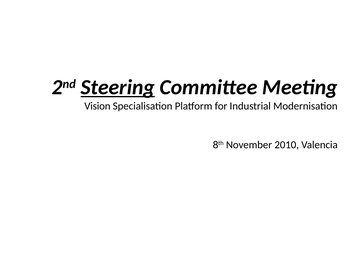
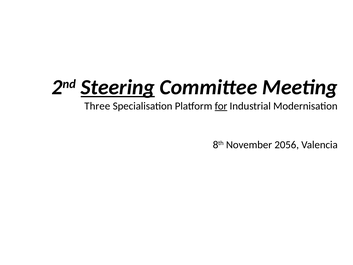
Vision: Vision -> Three
for underline: none -> present
2010: 2010 -> 2056
